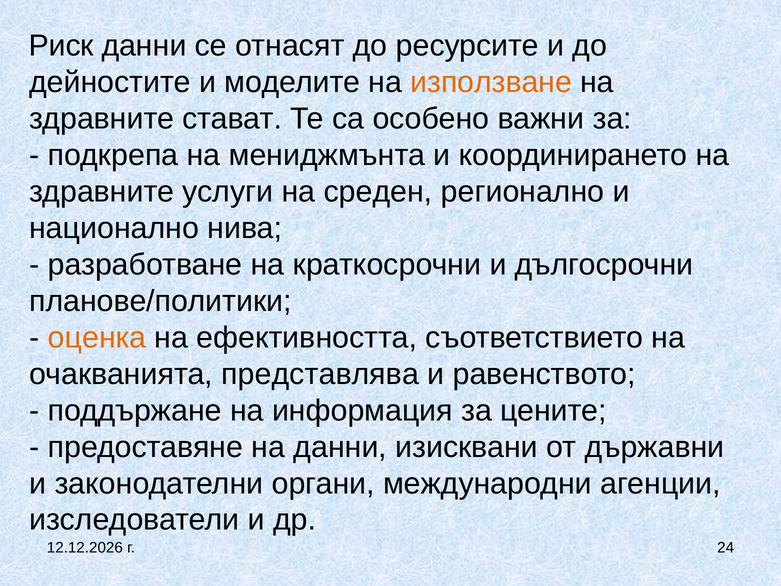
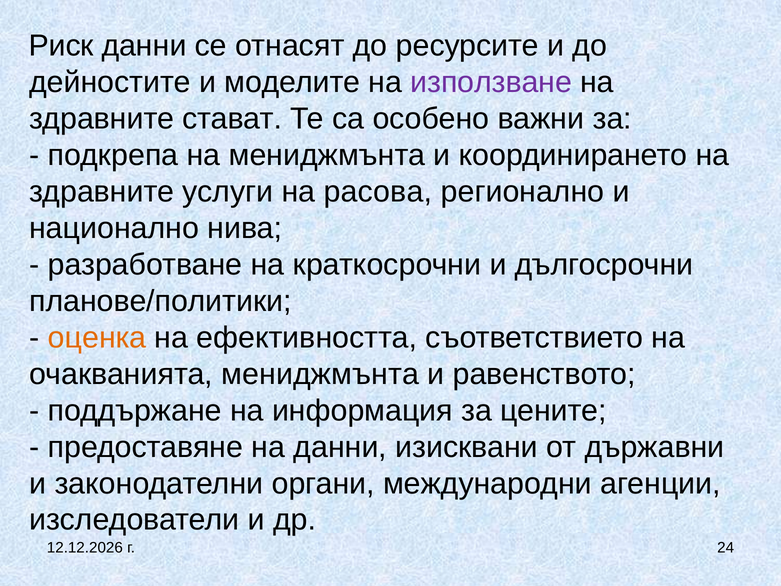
използване colour: orange -> purple
среден: среден -> расова
очакванията представлява: представлява -> мениджмънта
